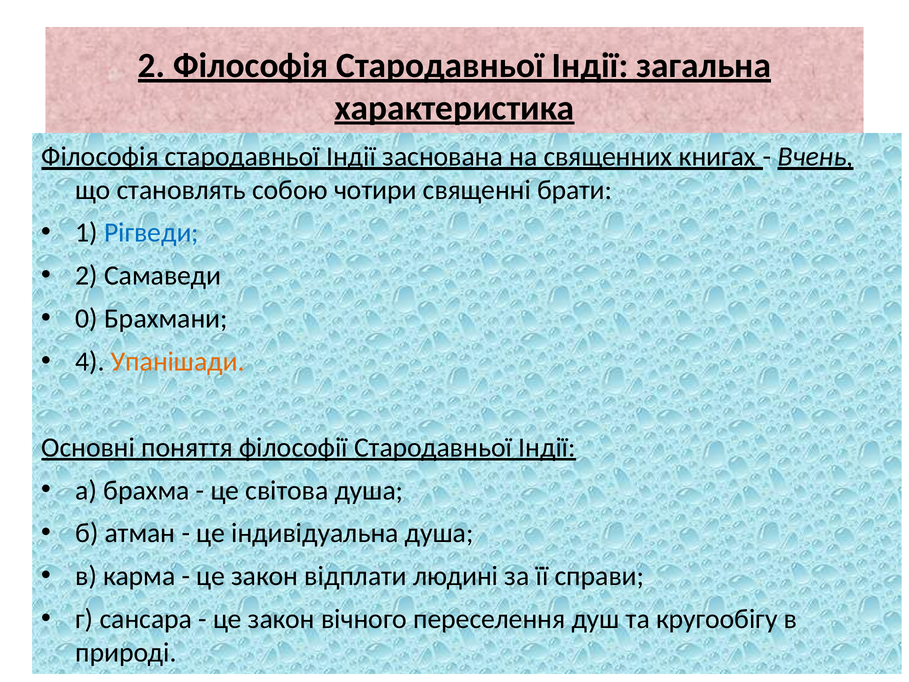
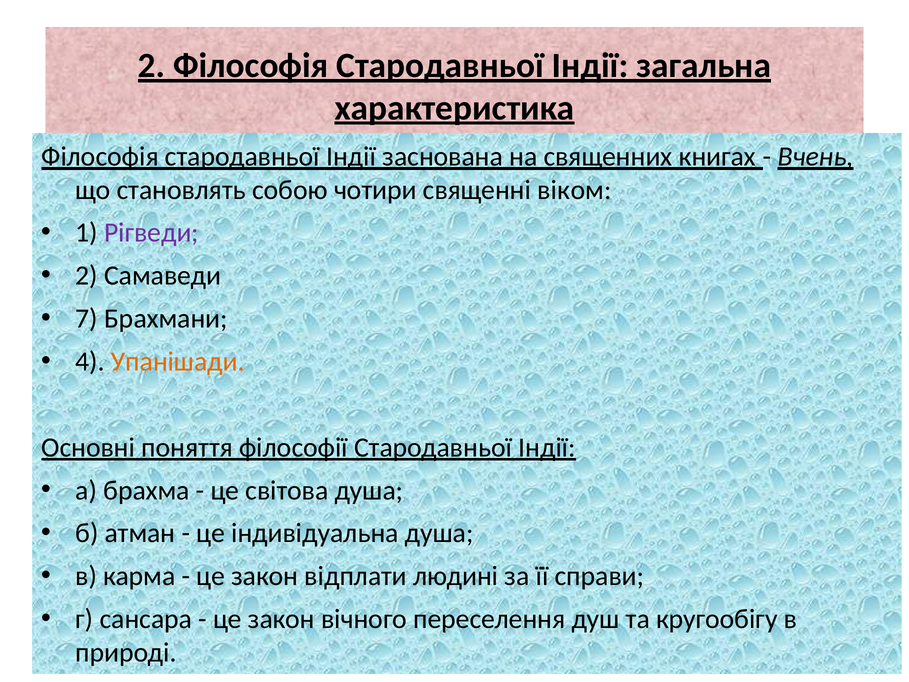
брати: брати -> віком
Рігведи colour: blue -> purple
0: 0 -> 7
